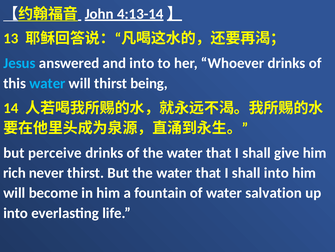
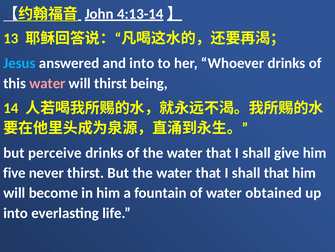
water at (47, 83) colour: light blue -> pink
rich: rich -> five
shall into: into -> that
salvation: salvation -> obtained
